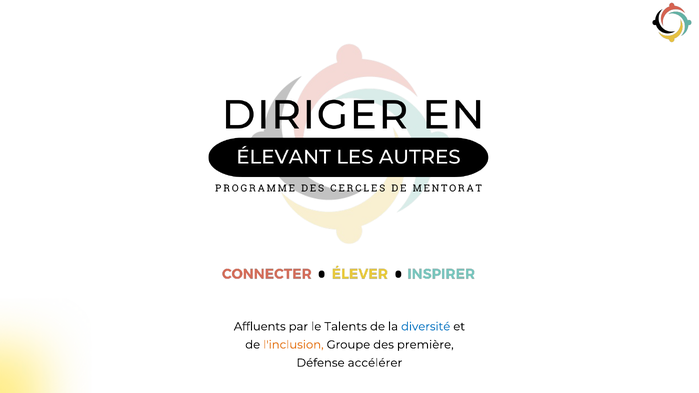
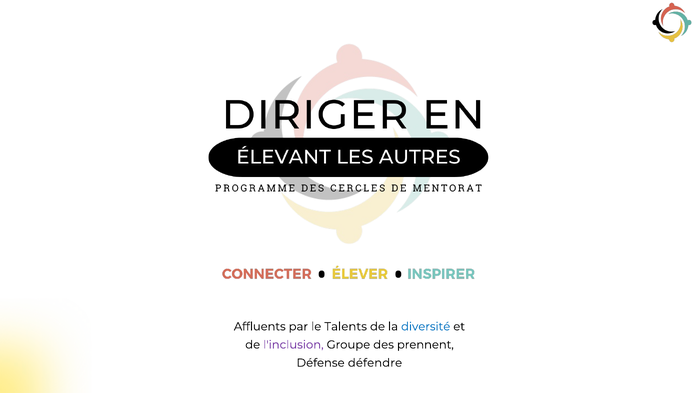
l'inclusion colour: orange -> purple
première: première -> prennent
accélérer: accélérer -> défendre
